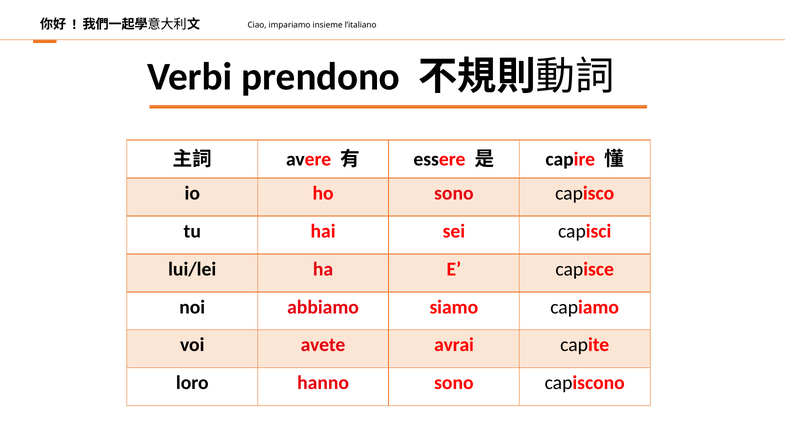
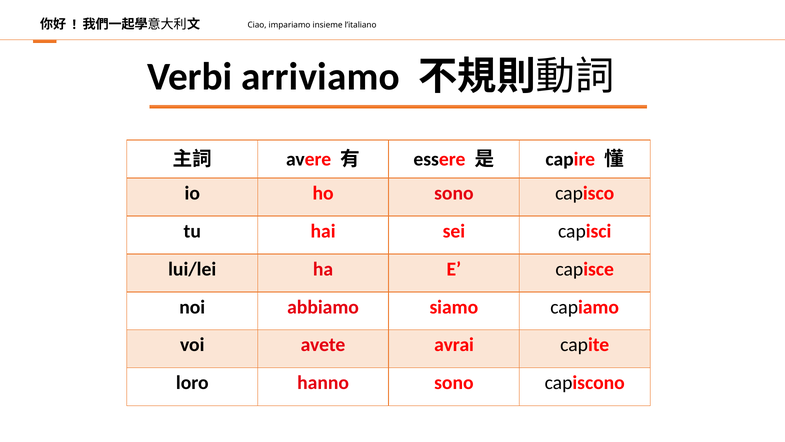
prendono: prendono -> arriviamo
